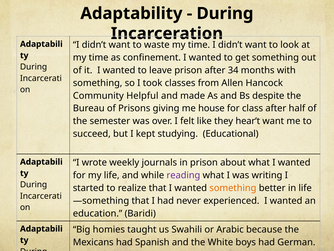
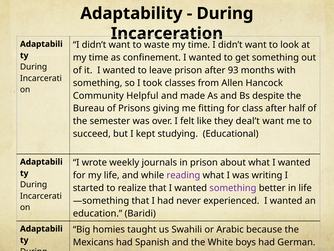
34: 34 -> 93
house: house -> fitting
hear’t: hear’t -> deal’t
something at (233, 188) colour: orange -> purple
